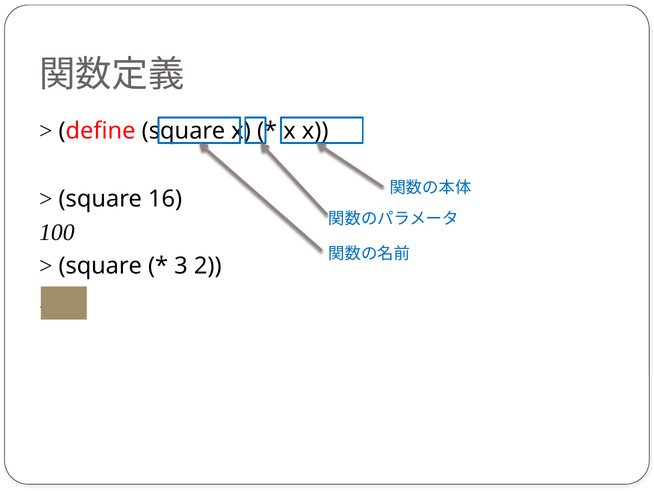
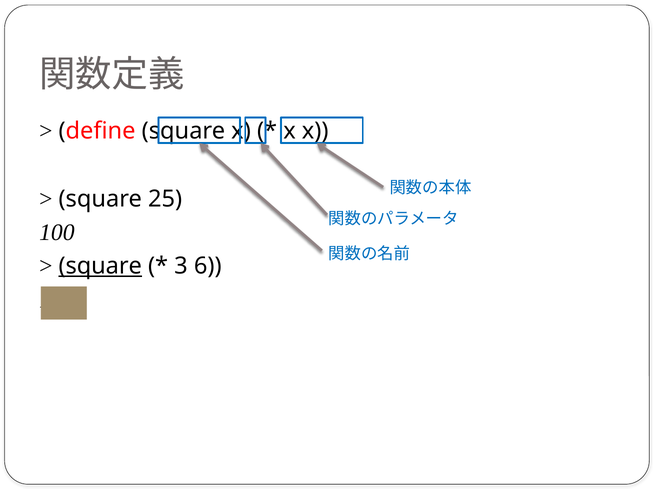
16: 16 -> 25
square at (100, 266) underline: none -> present
2: 2 -> 6
